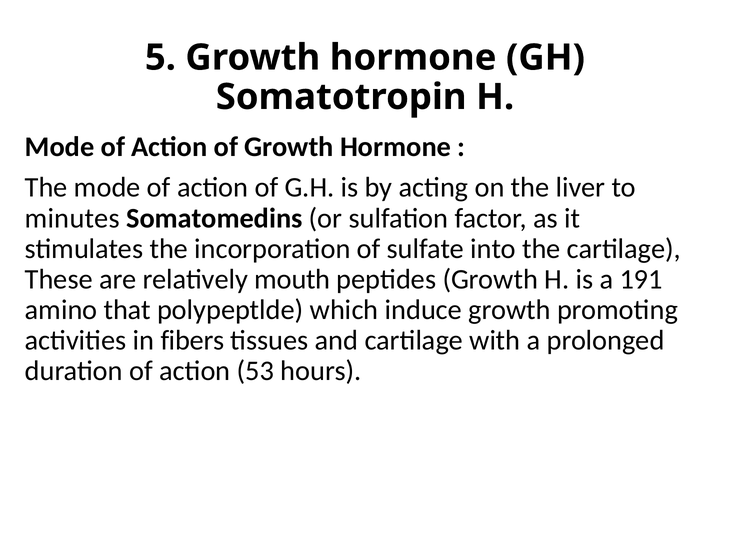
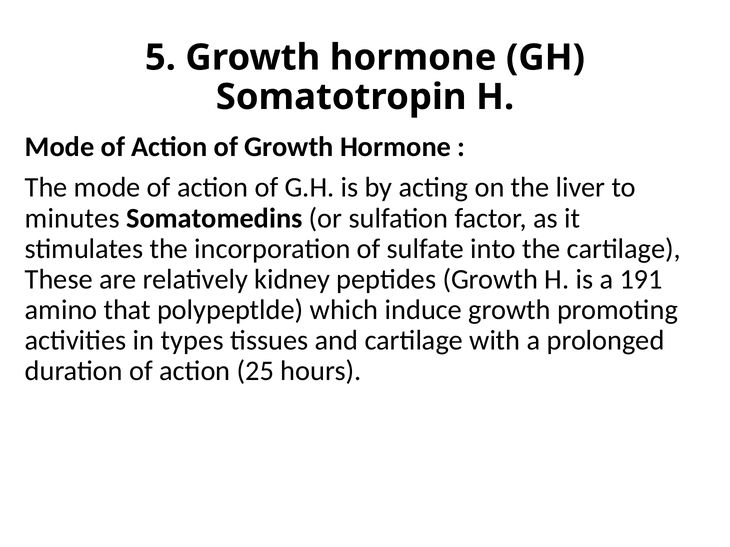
mouth: mouth -> kidney
fibers: fibers -> types
53: 53 -> 25
